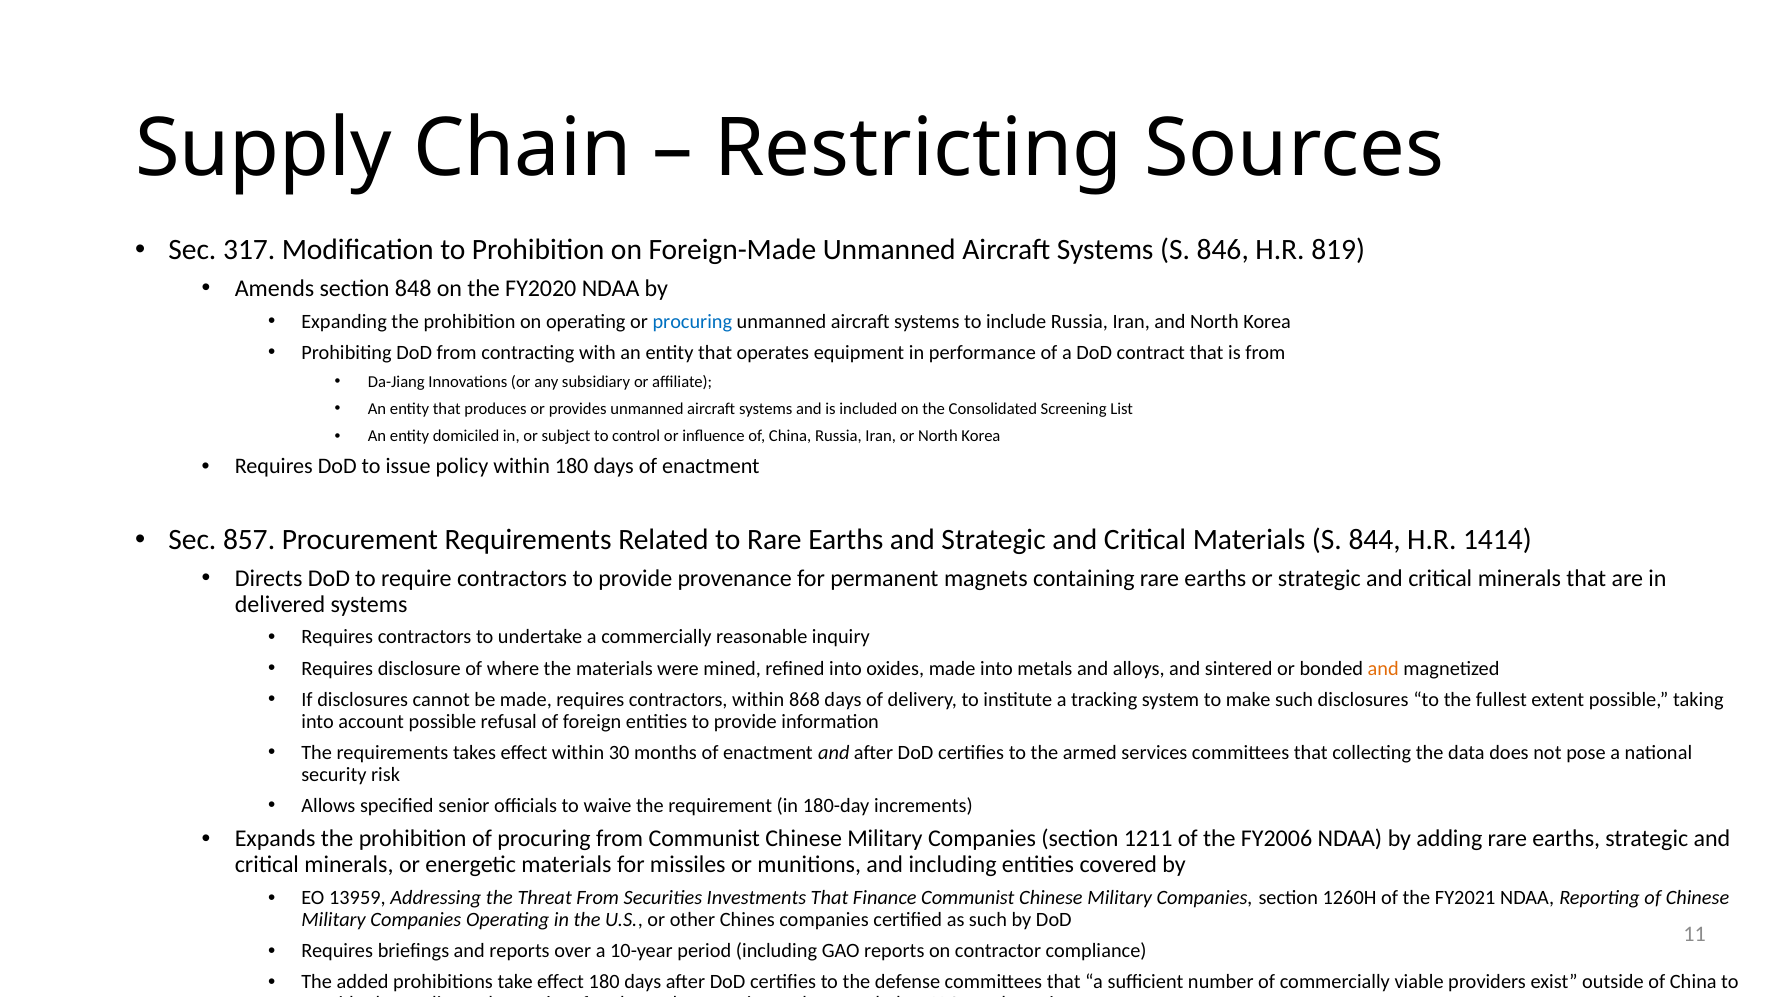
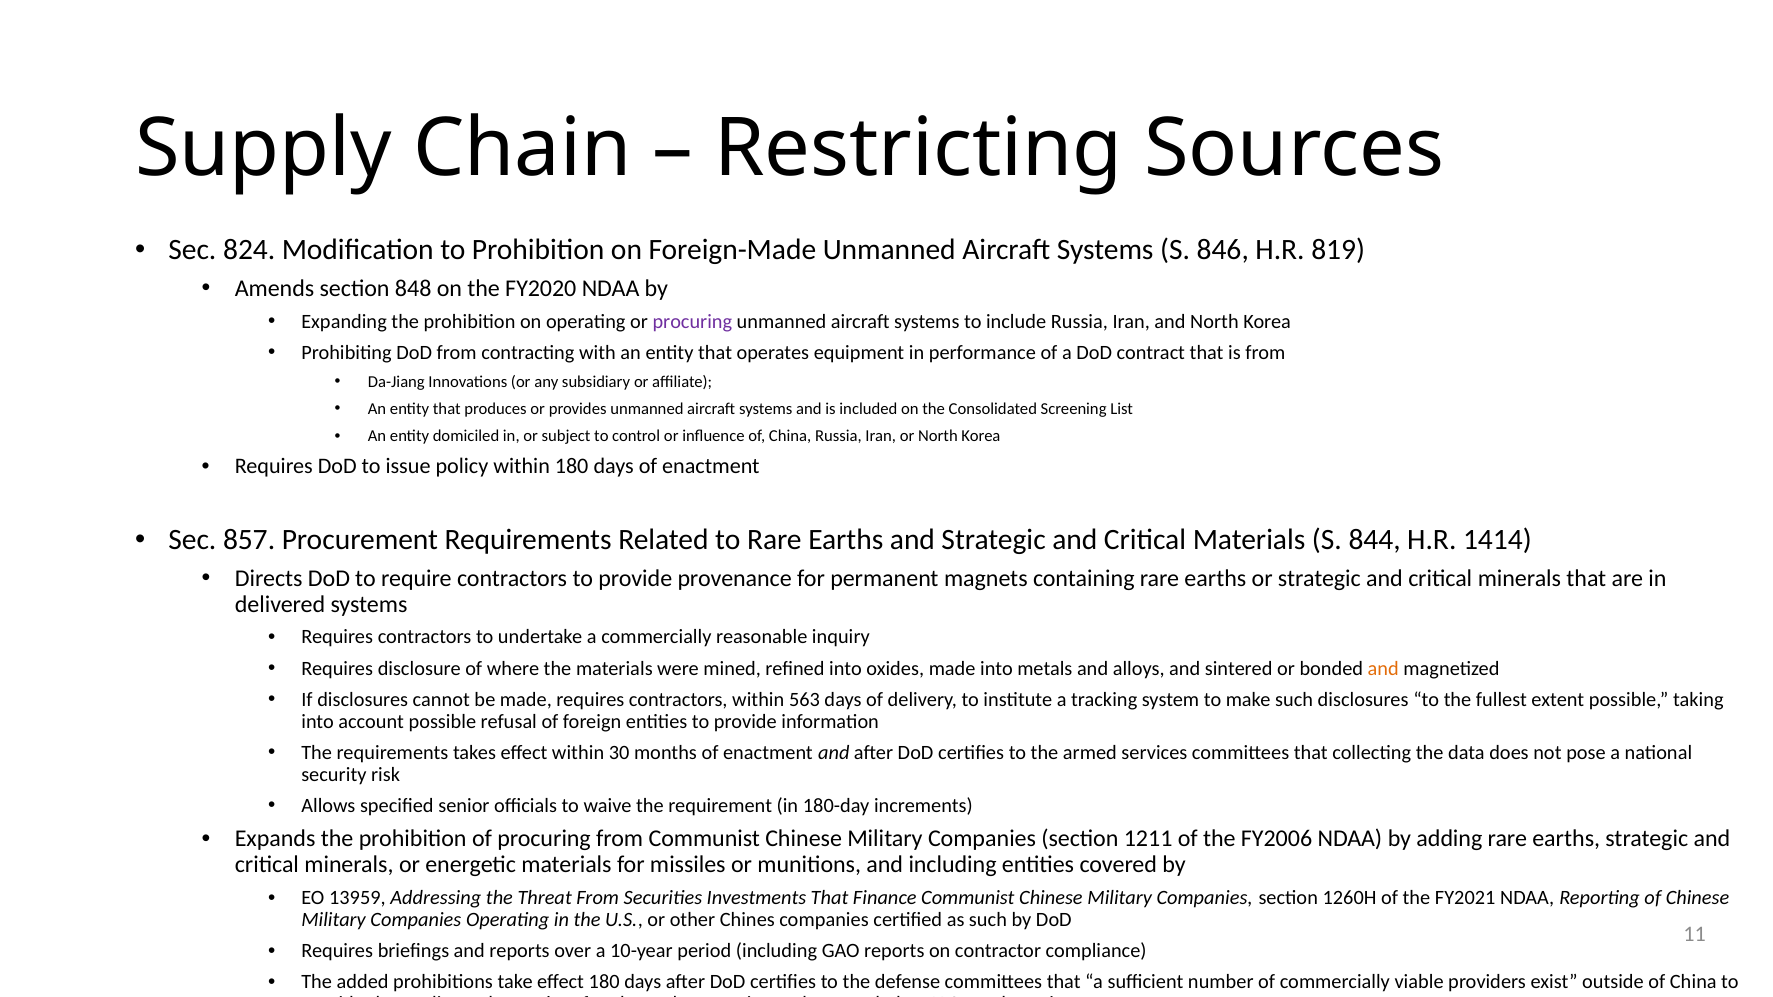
317: 317 -> 824
procuring at (692, 322) colour: blue -> purple
868: 868 -> 563
